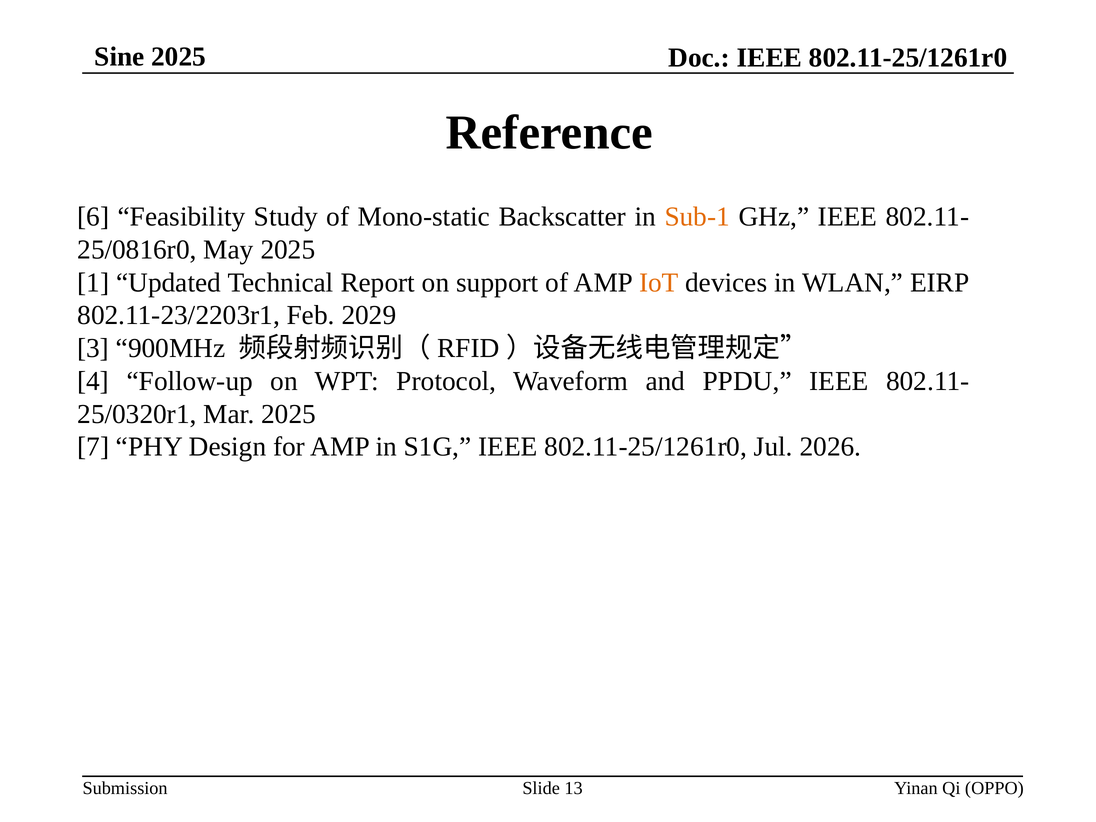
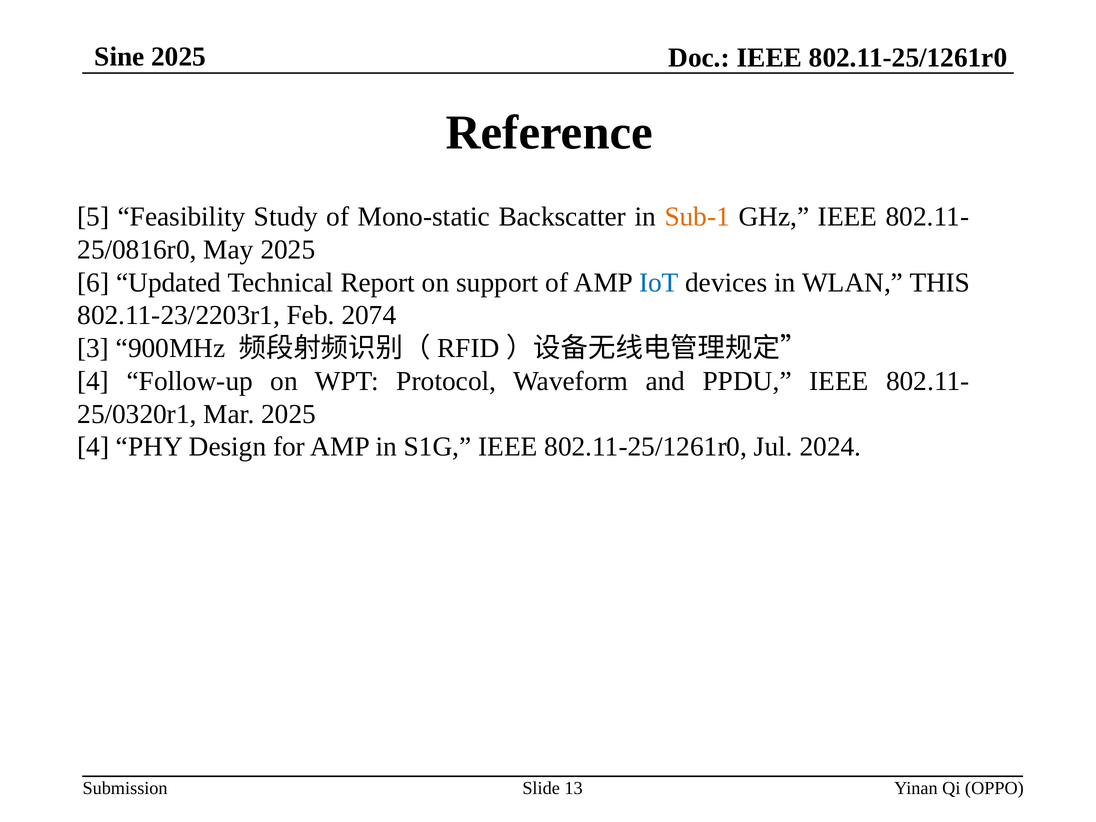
6: 6 -> 5
1: 1 -> 6
IoT colour: orange -> blue
EIRP: EIRP -> THIS
2029: 2029 -> 2074
7 at (93, 447): 7 -> 4
2026: 2026 -> 2024
